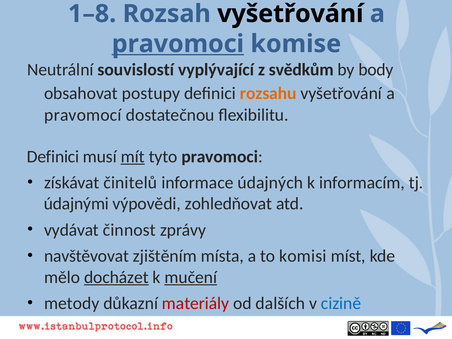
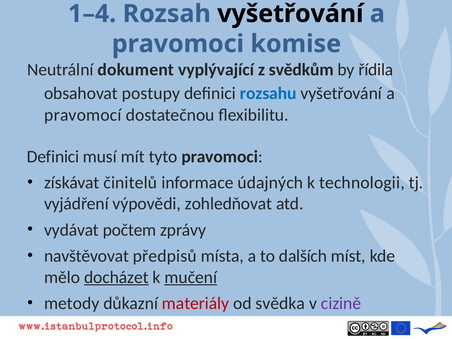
1–8: 1–8 -> 1–4
pravomoci at (178, 44) underline: present -> none
souvislostí: souvislostí -> dokument
body: body -> řídila
rozsahu colour: orange -> blue
mít underline: present -> none
informacím: informacím -> technologii
údajnými: údajnými -> vyjádření
činnost: činnost -> počtem
zjištěním: zjištěním -> předpisů
komisi: komisi -> dalších
dalších: dalších -> svědka
cizině colour: blue -> purple
